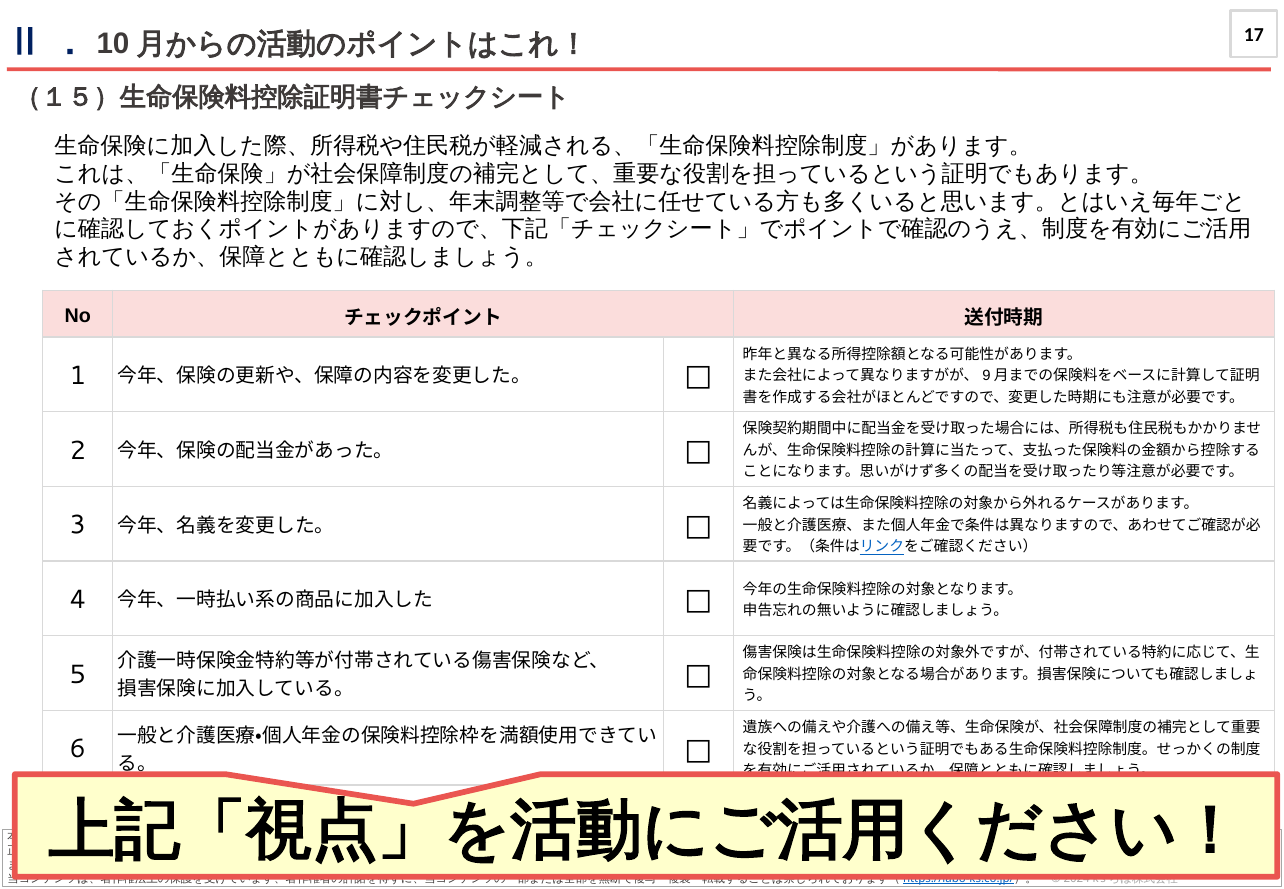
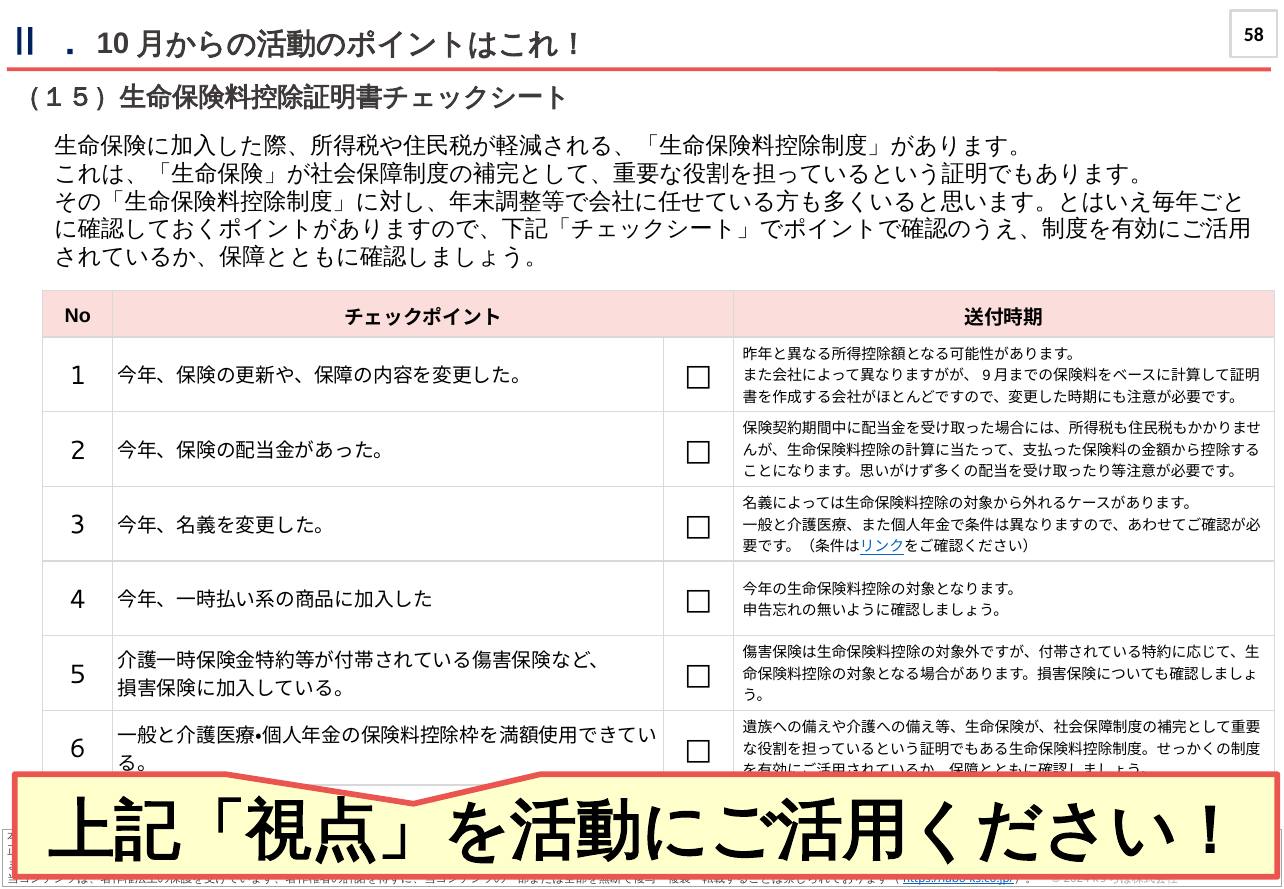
17: 17 -> 58
